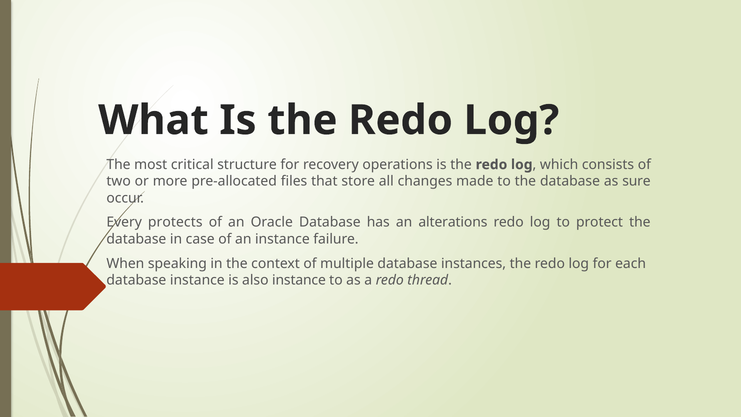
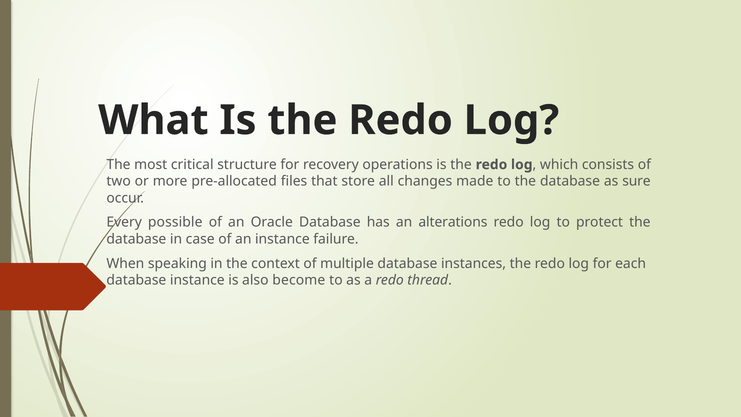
protects: protects -> possible
also instance: instance -> become
